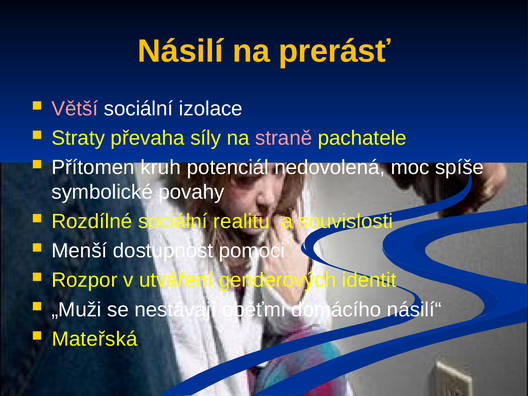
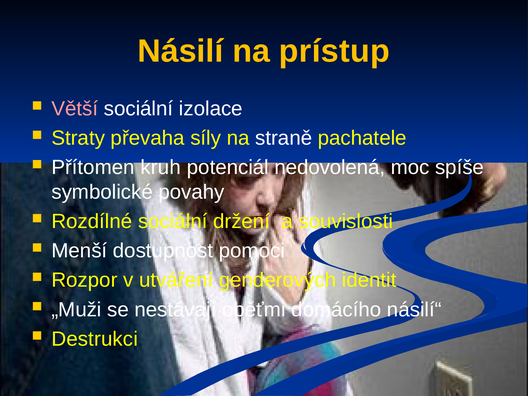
prerásť: prerásť -> prístup
straně colour: pink -> white
realitu: realitu -> držení
Mateřská: Mateřská -> Destrukci
